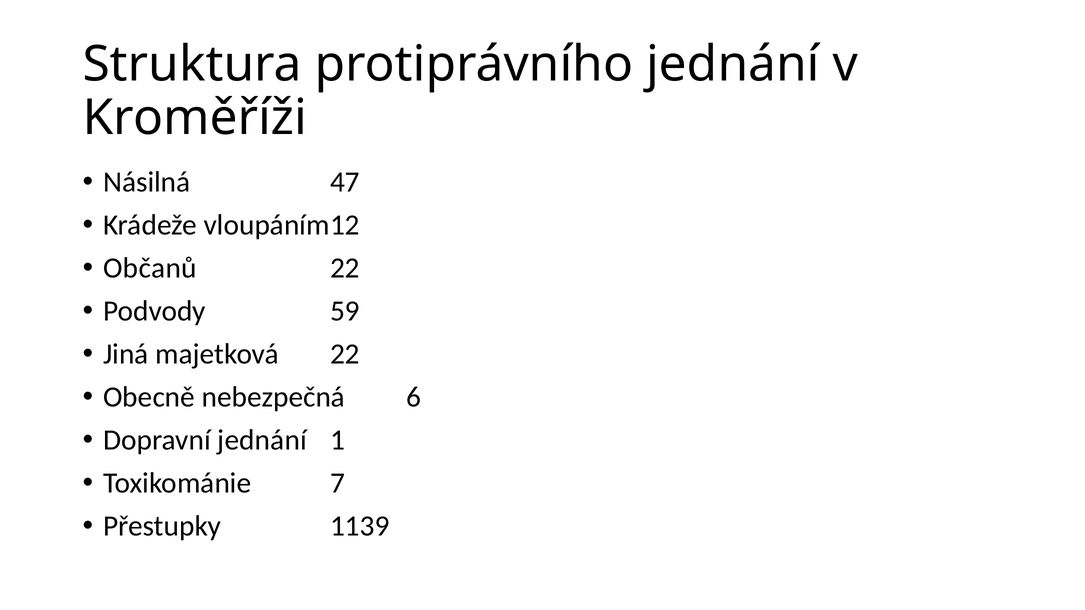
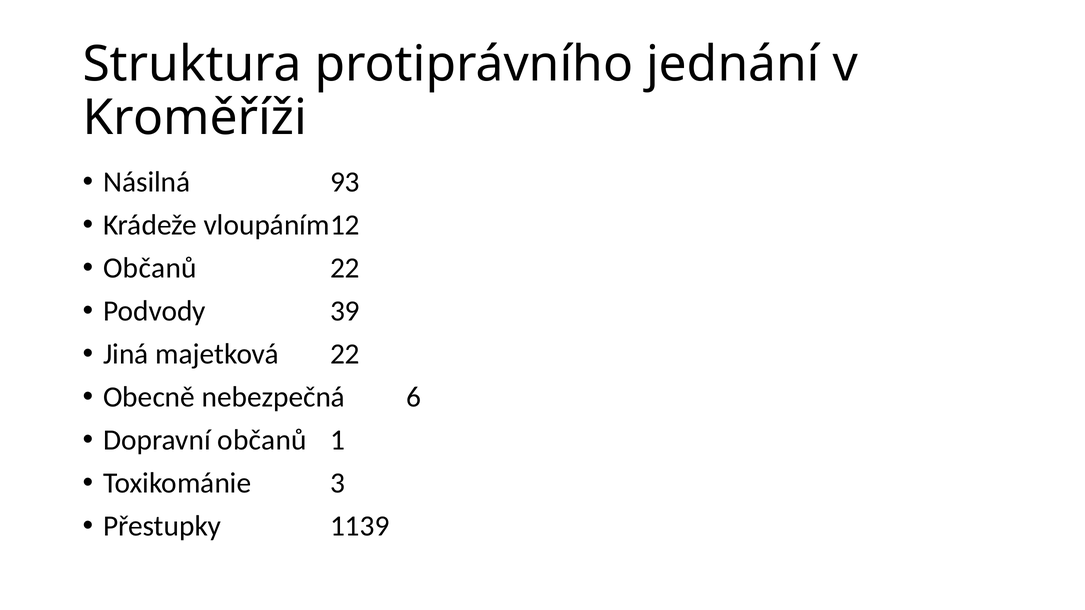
47: 47 -> 93
59: 59 -> 39
Dopravní jednání: jednání -> občanů
7: 7 -> 3
